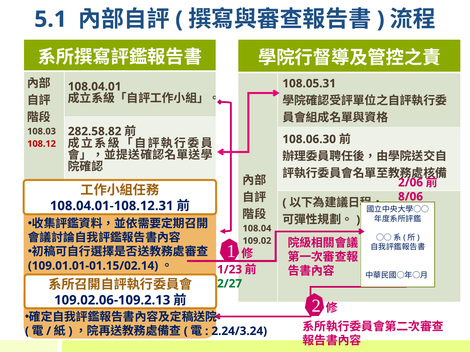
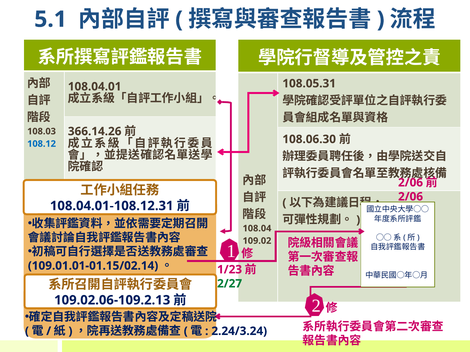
282.58.82: 282.58.82 -> 366.14.26
108.12 colour: red -> blue
8/06 at (411, 197): 8/06 -> 2/06
